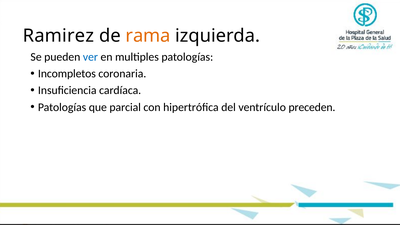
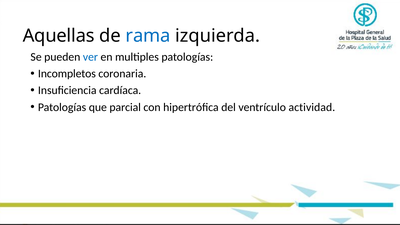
Ramirez: Ramirez -> Aquellas
rama colour: orange -> blue
preceden: preceden -> actividad
